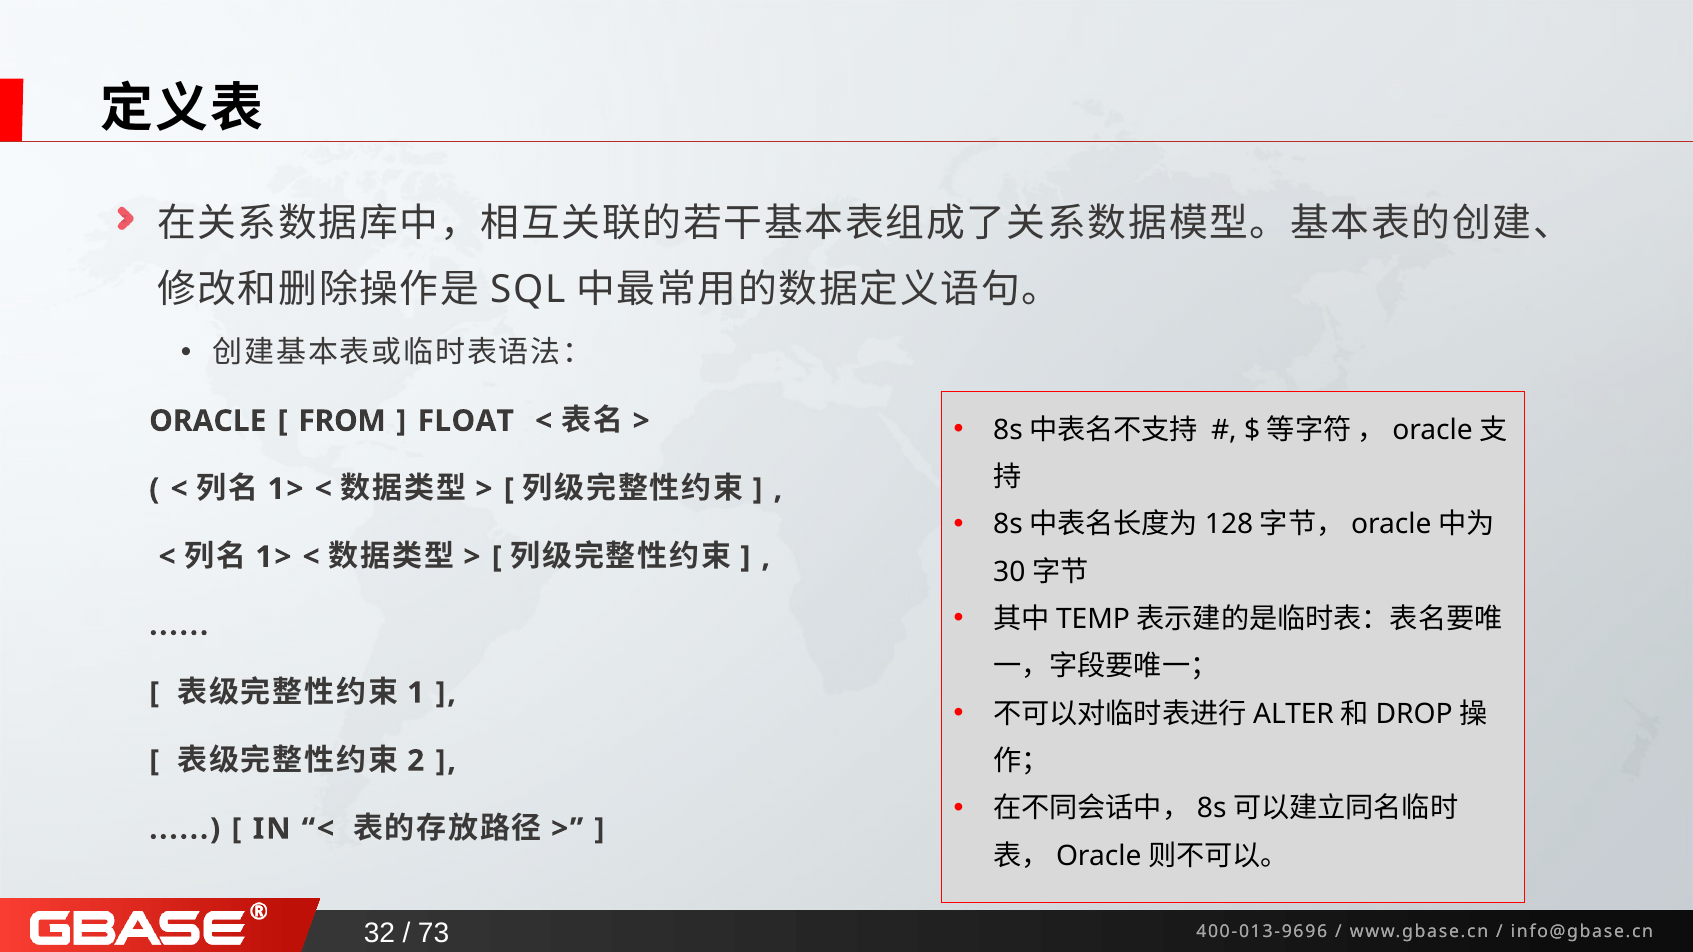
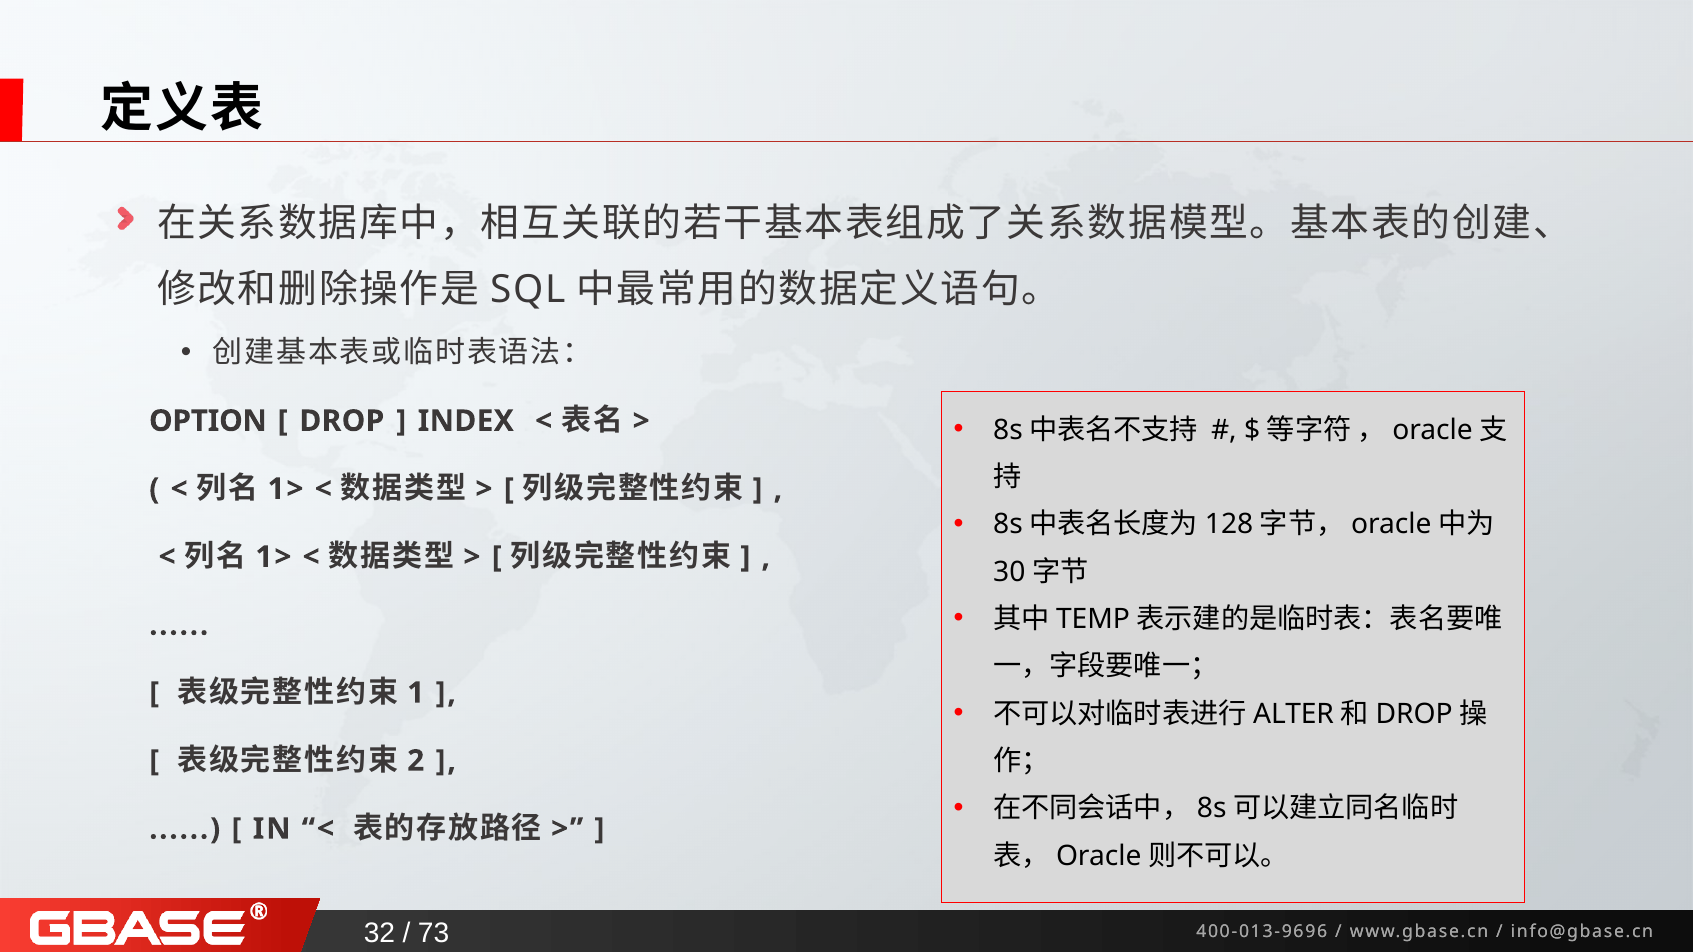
ORACLE: ORACLE -> OPTION
FROM: FROM -> DROP
FLOAT: FLOAT -> INDEX
